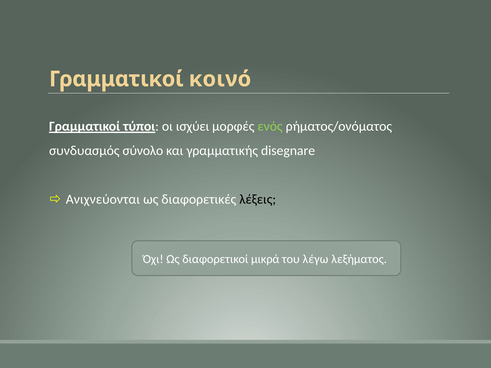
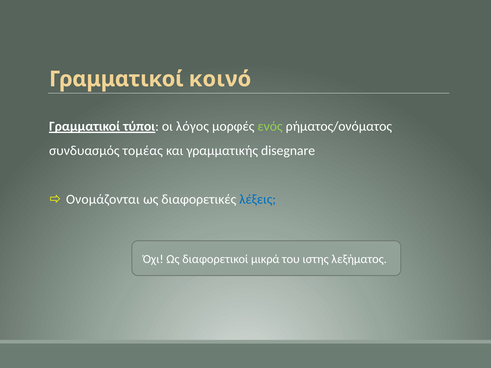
ισχύει: ισχύει -> λόγος
σύνολο: σύνολο -> τομέας
Ανιχνεύονται: Ανιχνεύονται -> Ονομάζονται
λέξεις colour: black -> blue
λέγω: λέγω -> ιστης
